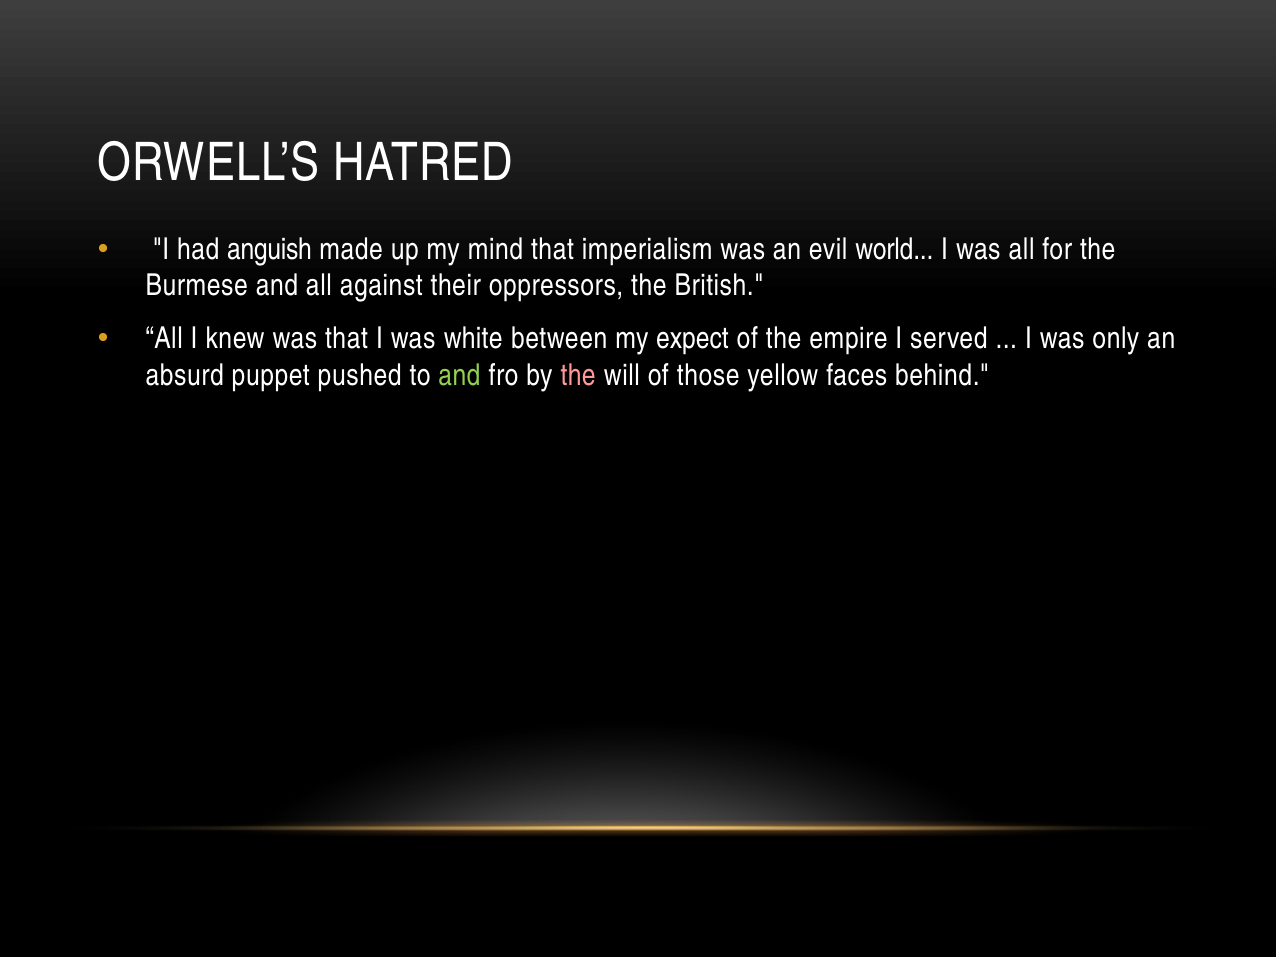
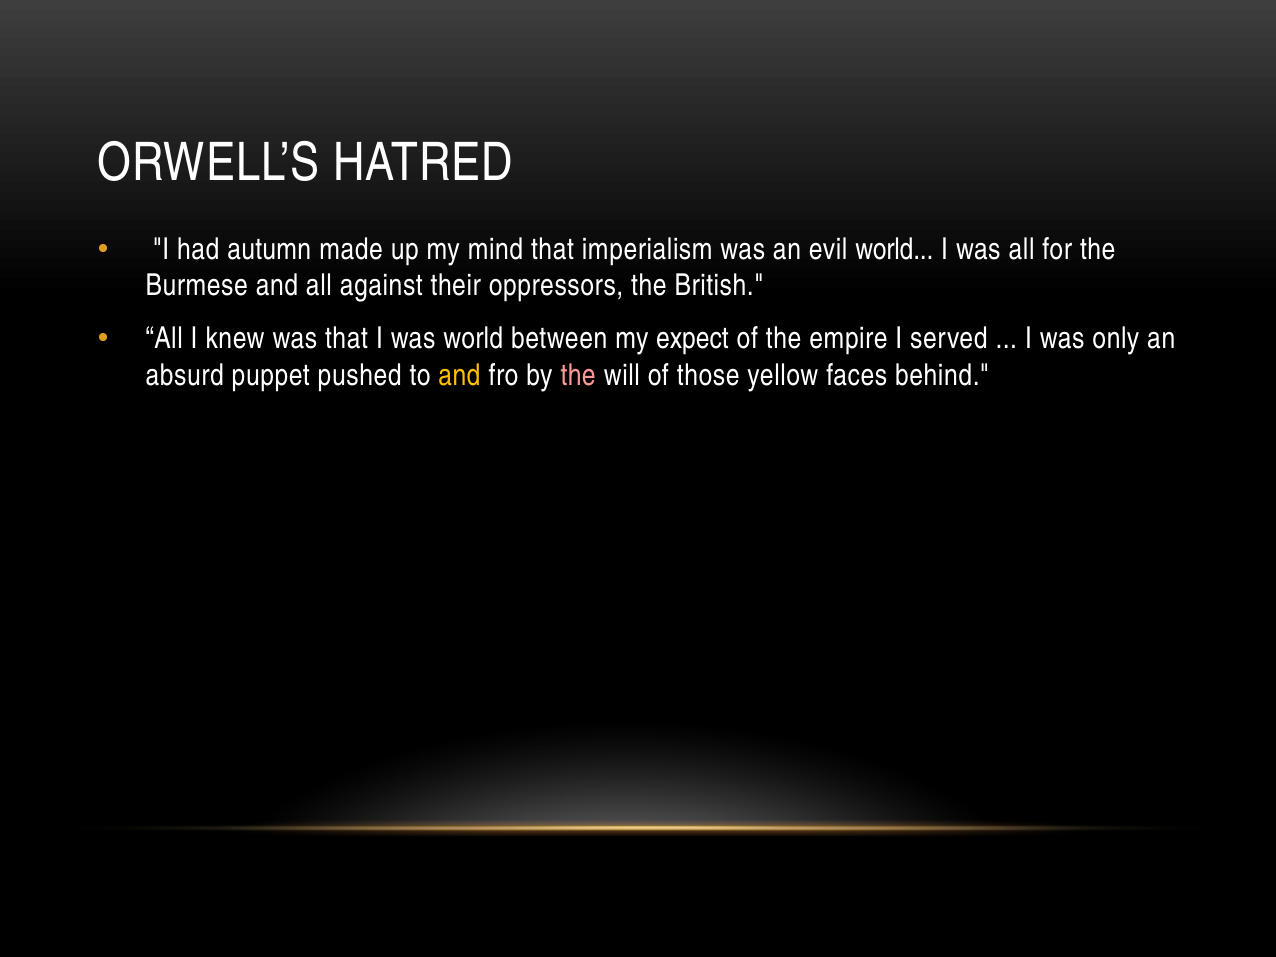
anguish: anguish -> autumn
was white: white -> world
and at (459, 375) colour: light green -> yellow
